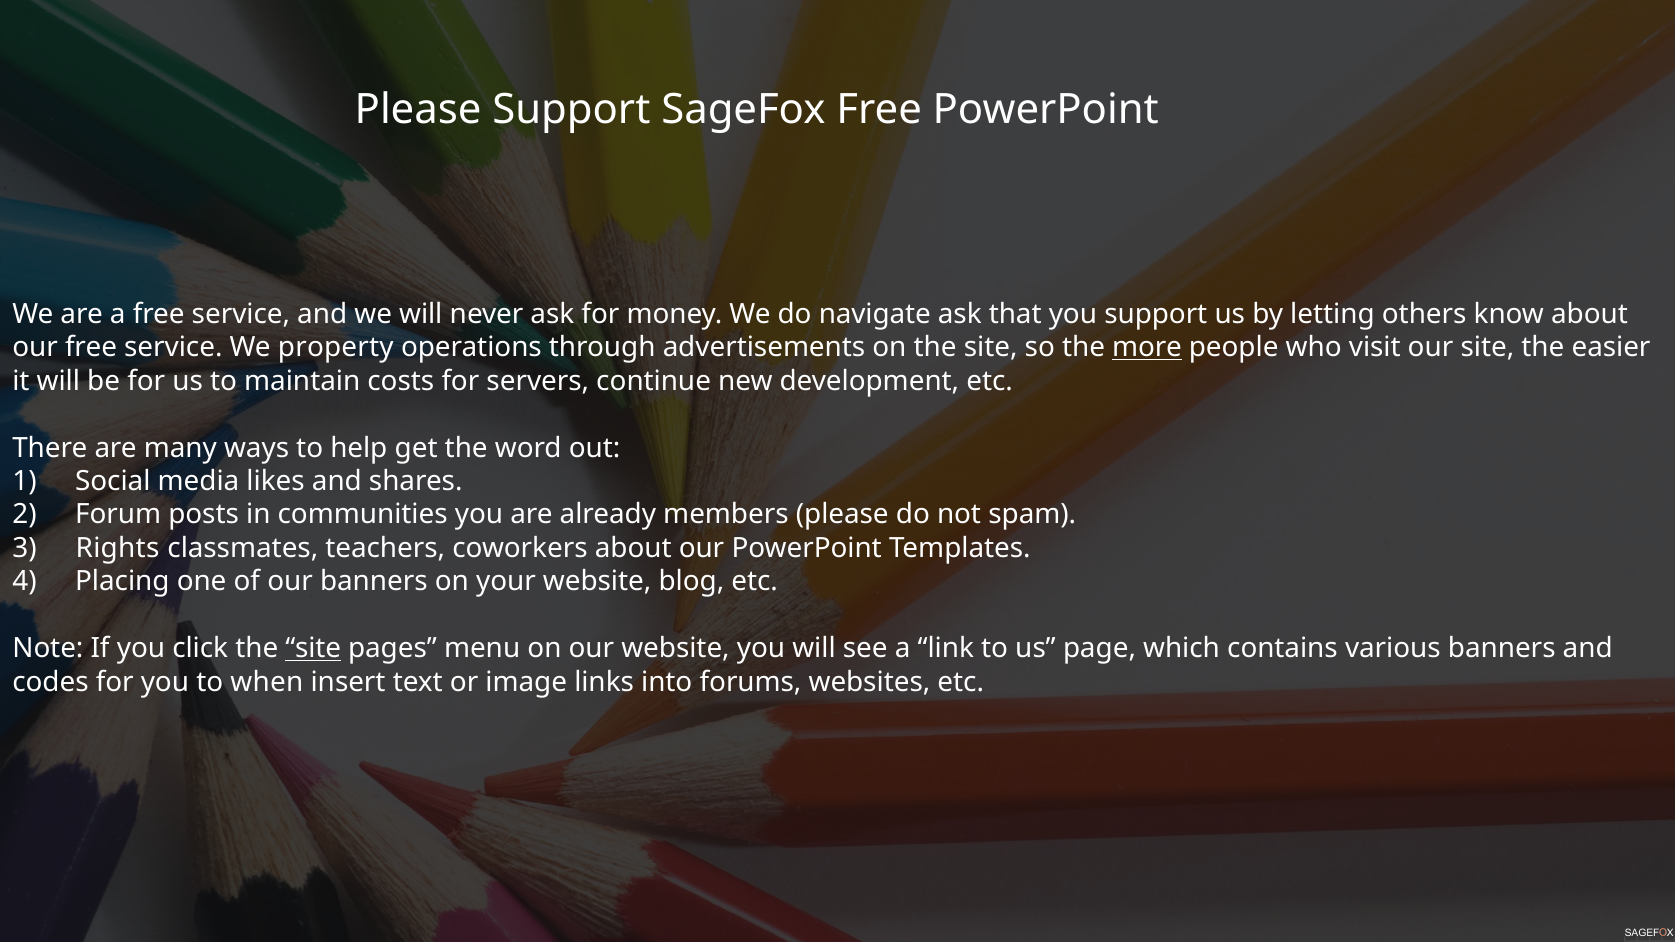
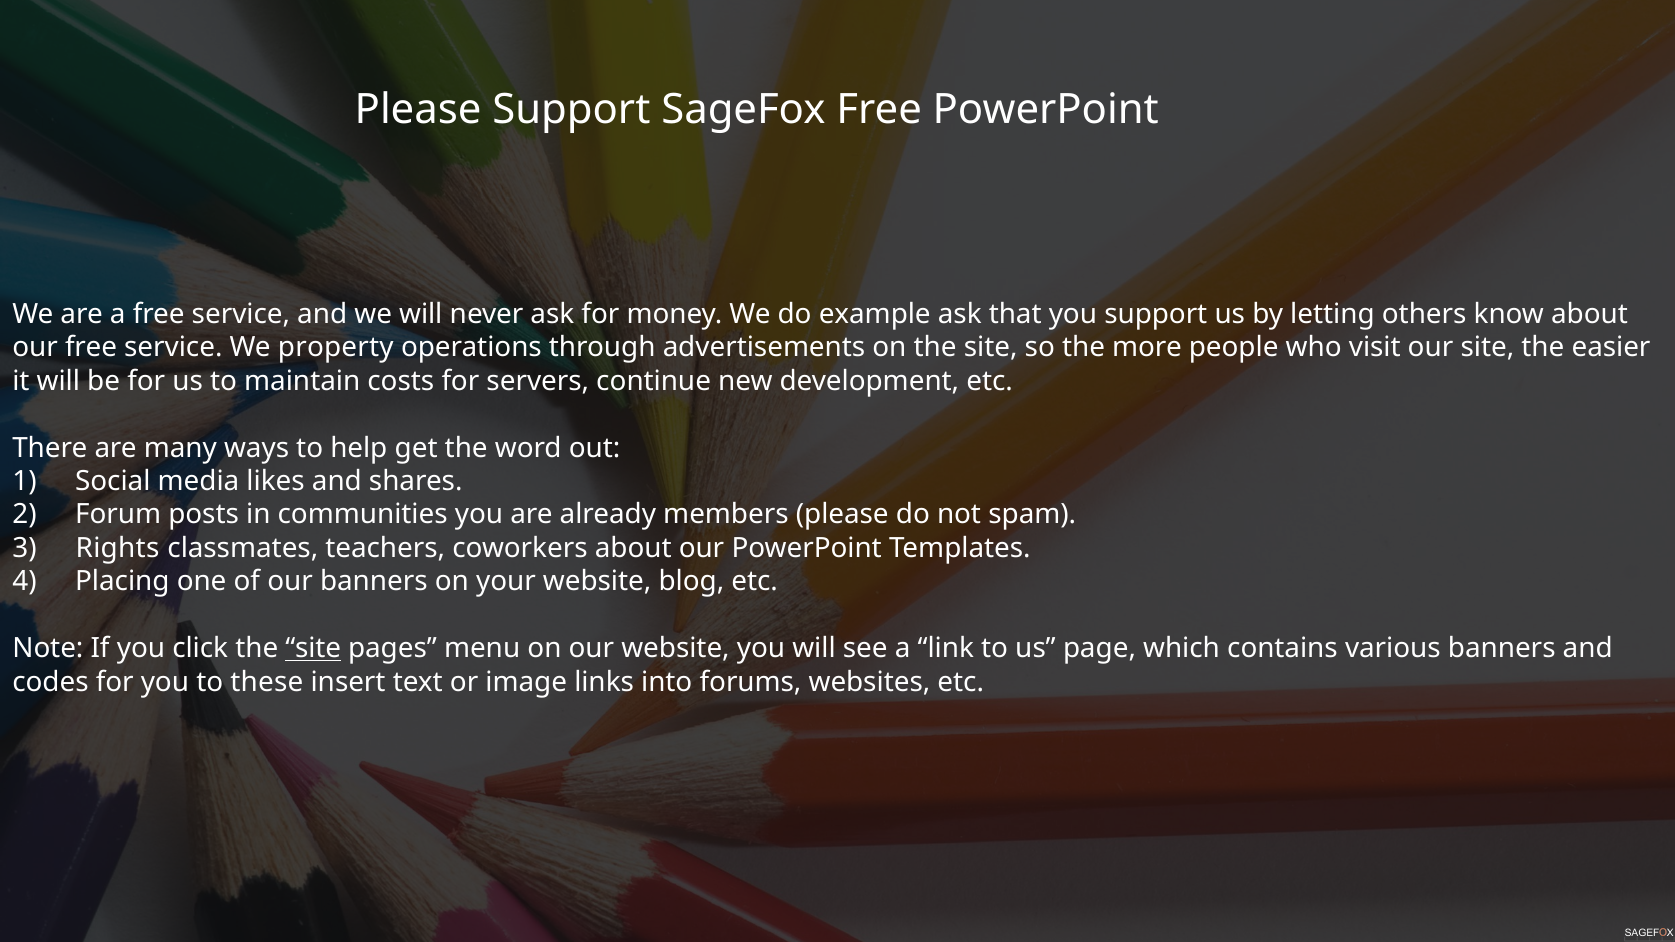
navigate: navigate -> example
more underline: present -> none
when: when -> these
